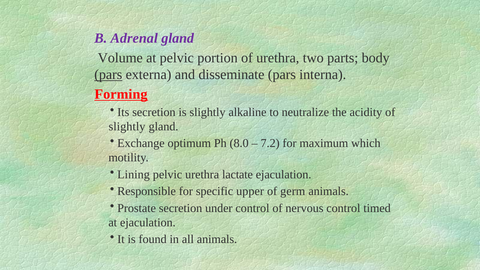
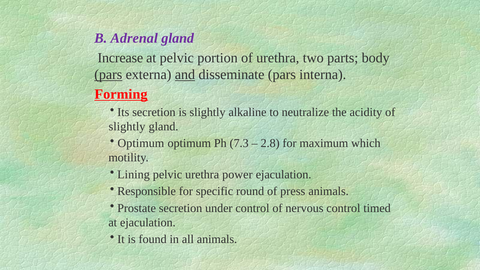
Volume: Volume -> Increase
and underline: none -> present
Exchange at (141, 143): Exchange -> Optimum
8.0: 8.0 -> 7.3
7.2: 7.2 -> 2.8
lactate: lactate -> power
upper: upper -> round
germ: germ -> press
